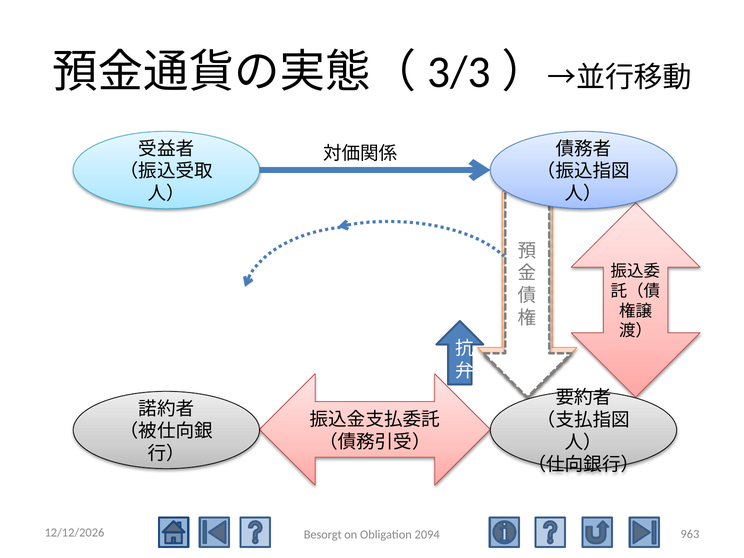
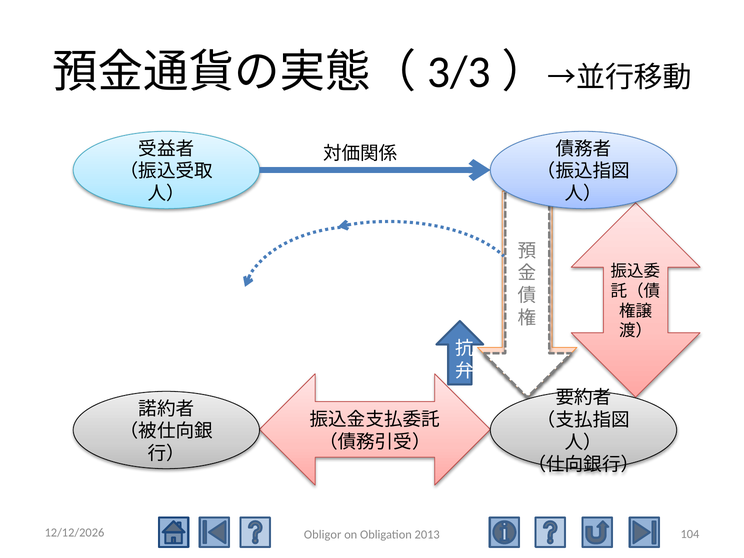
963: 963 -> 104
Besorgt: Besorgt -> Obligor
2094: 2094 -> 2013
